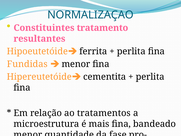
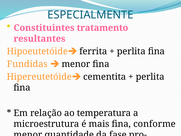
NORMALIZAÇAO: NORMALIZAÇAO -> ESPECIALMENTE
tratamentos: tratamentos -> temperatura
bandeado: bandeado -> conforme
